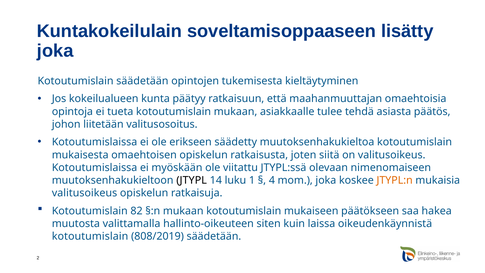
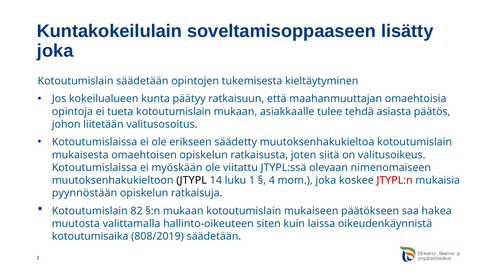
JTYPL:n colour: orange -> red
valitusoikeus at (85, 193): valitusoikeus -> pyynnöstään
kotoutumislain at (90, 236): kotoutumislain -> kotoutumisaika
